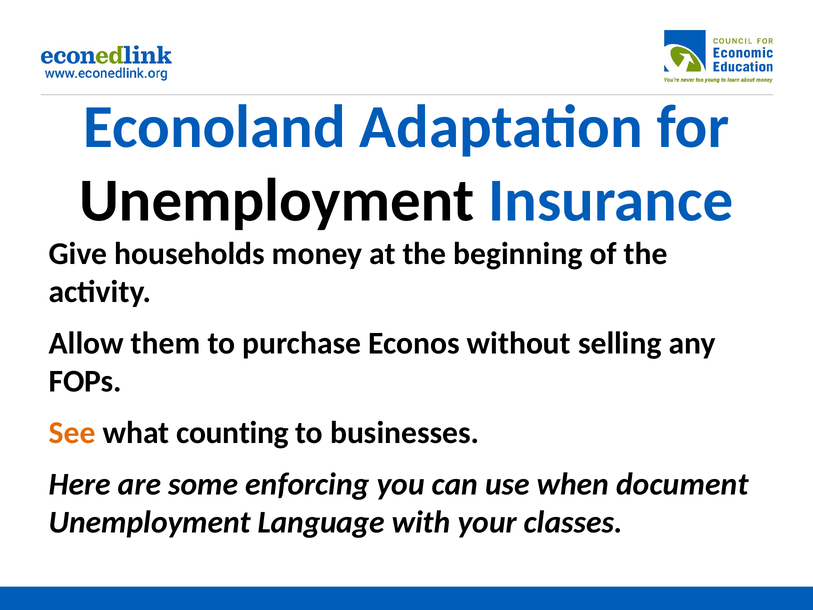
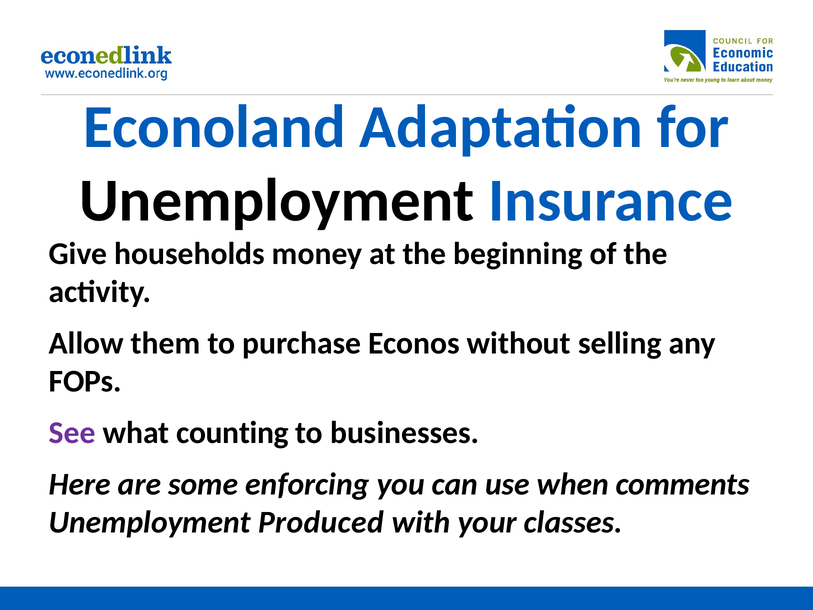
See colour: orange -> purple
document: document -> comments
Language: Language -> Produced
